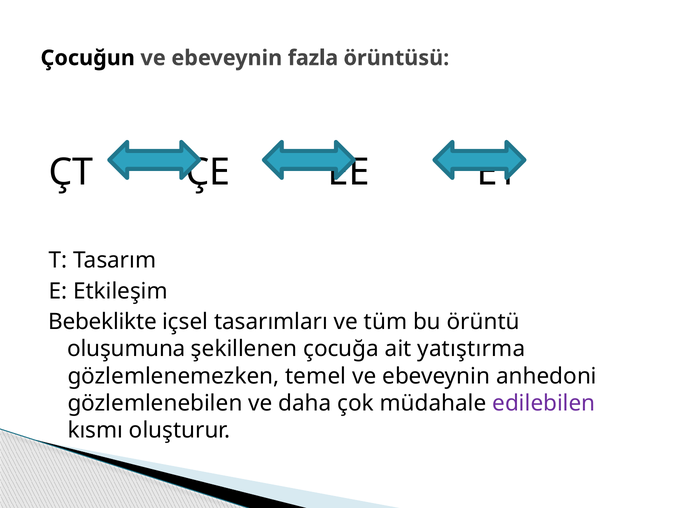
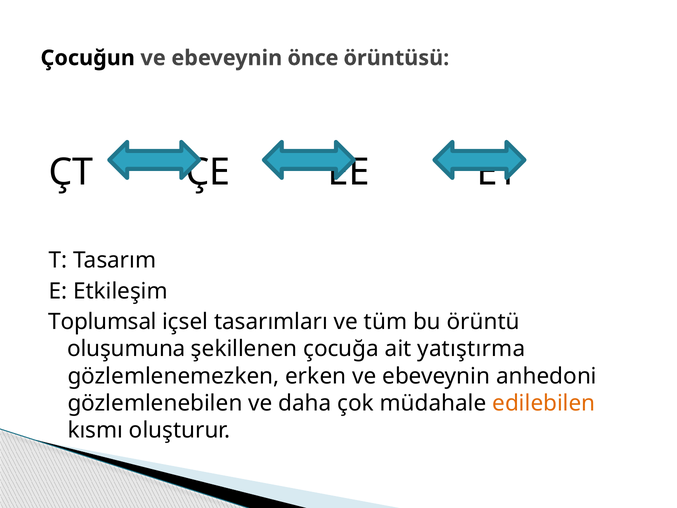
fazla: fazla -> önce
Bebeklikte: Bebeklikte -> Toplumsal
temel: temel -> erken
edilebilen colour: purple -> orange
